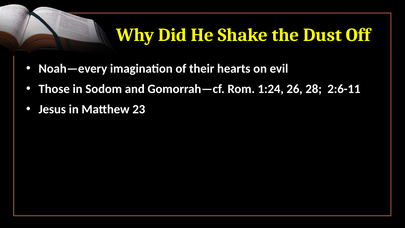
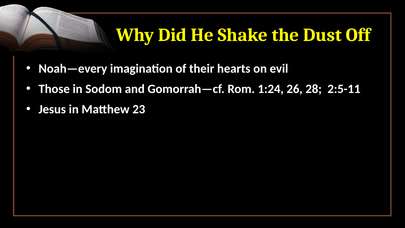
2:6-11: 2:6-11 -> 2:5-11
